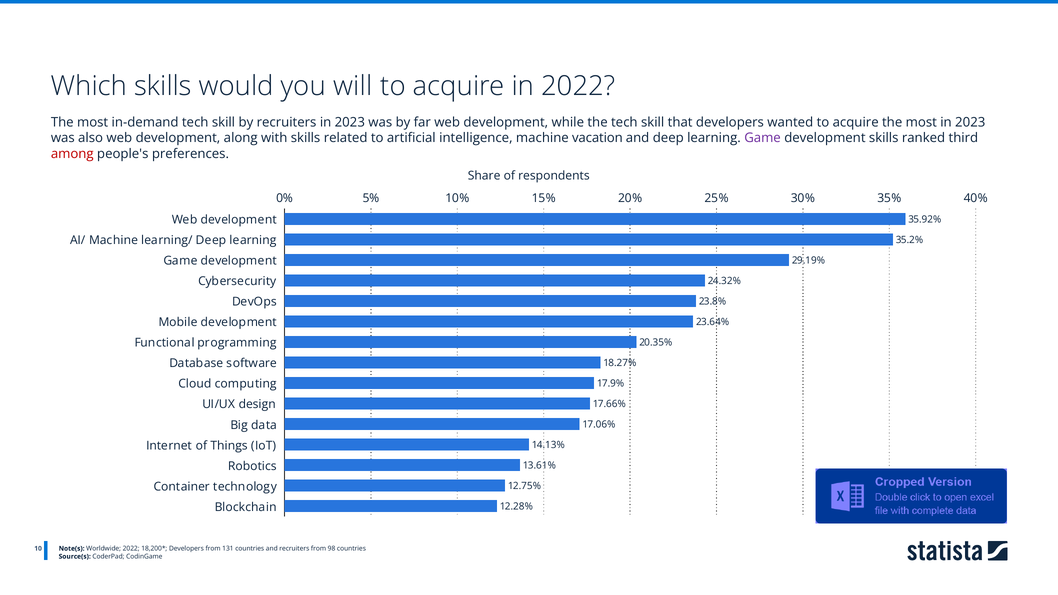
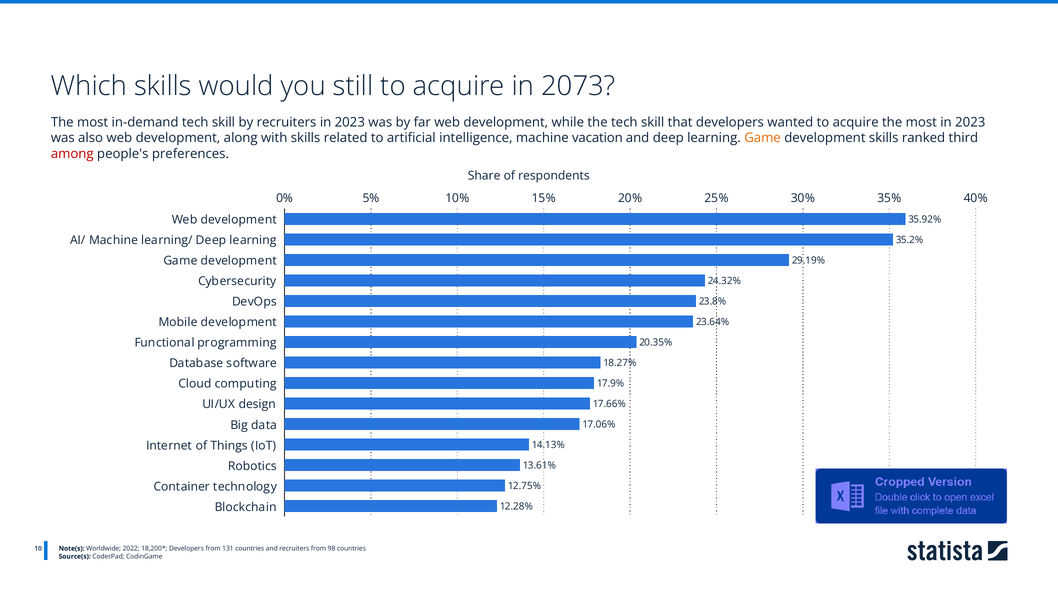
will: will -> still
in 2022: 2022 -> 2073
Game at (763, 138) colour: purple -> orange
